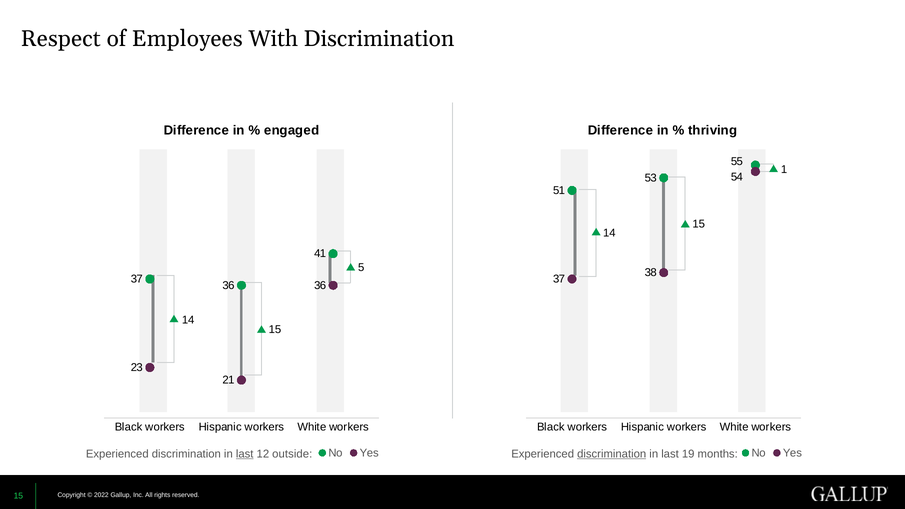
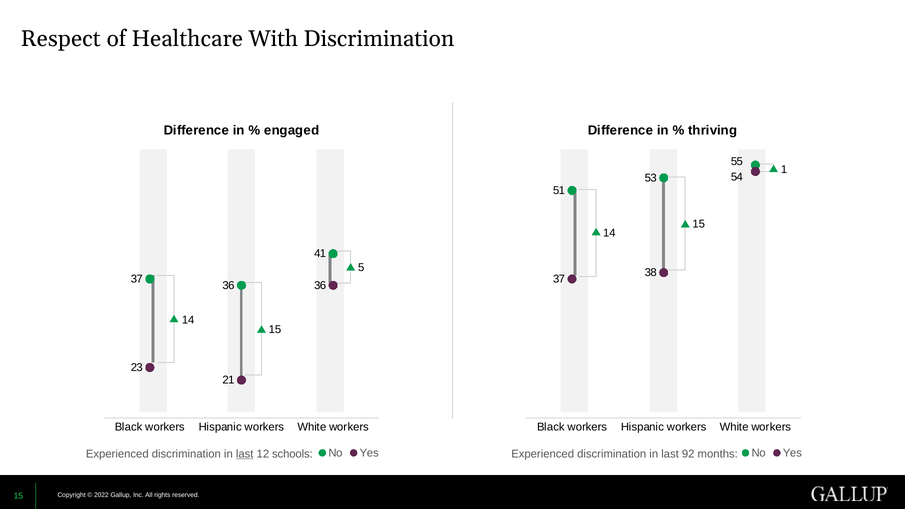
Employees: Employees -> Healthcare
outside: outside -> schools
discrimination at (612, 454) underline: present -> none
19: 19 -> 92
